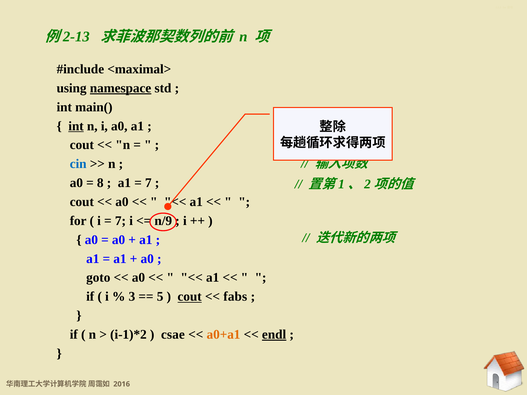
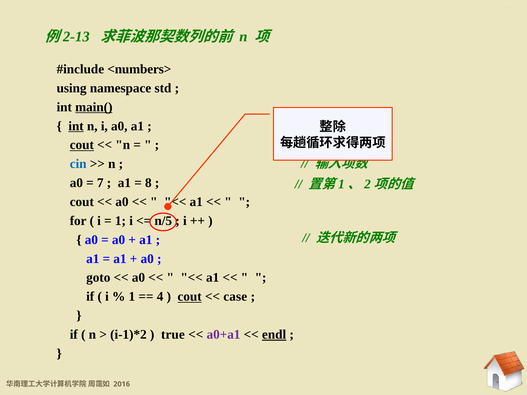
<maximal>: <maximal> -> <numbers>
namespace underline: present -> none
main( underline: none -> present
cout at (82, 145) underline: none -> present
8: 8 -> 7
7 at (148, 183): 7 -> 8
7 at (120, 221): 7 -> 1
n/9: n/9 -> n/5
3 at (132, 297): 3 -> 1
5: 5 -> 4
fabs: fabs -> case
csae: csae -> true
a0+a1 colour: orange -> purple
